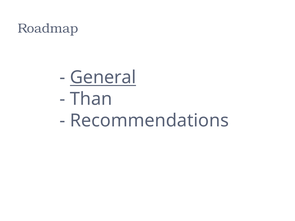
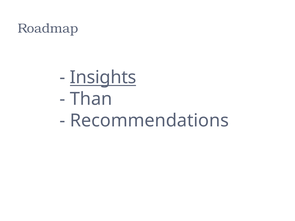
General: General -> Insights
